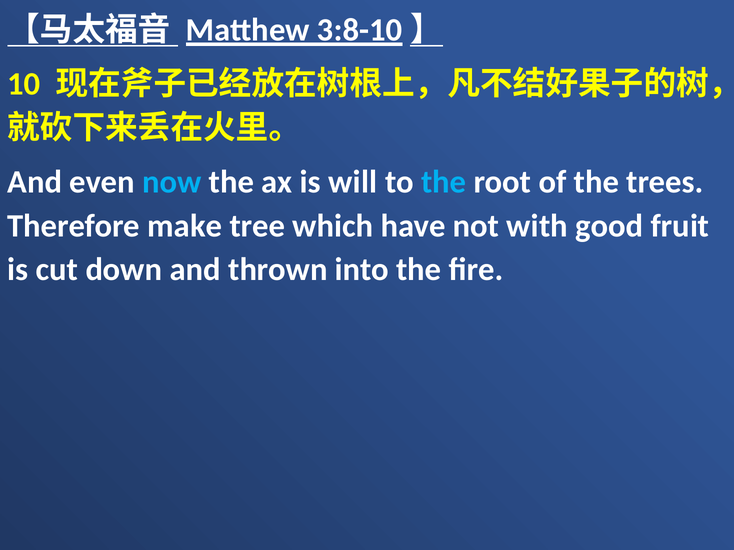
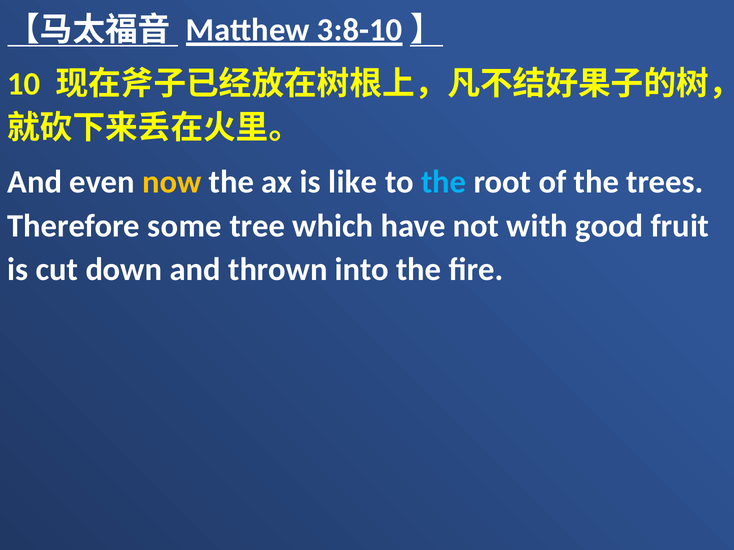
now colour: light blue -> yellow
will: will -> like
make: make -> some
